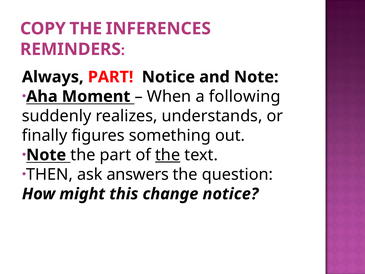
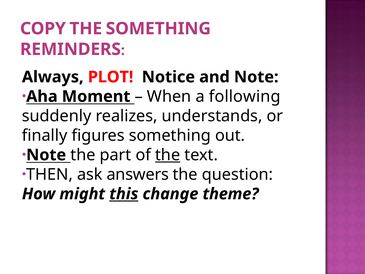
THE INFERENCES: INFERENCES -> SOMETHING
Always PART: PART -> PLOT
this underline: none -> present
change notice: notice -> theme
